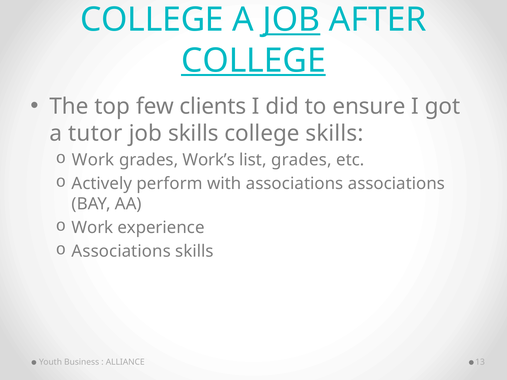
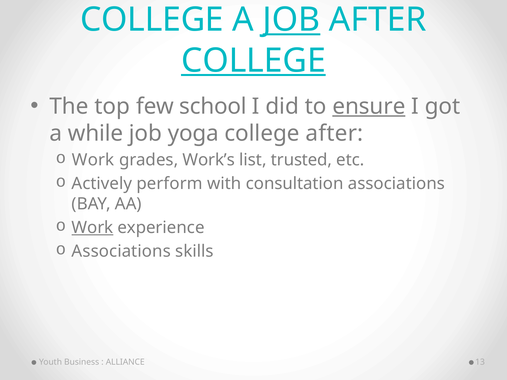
clients: clients -> school
ensure underline: none -> present
tutor: tutor -> while
job skills: skills -> yoga
college skills: skills -> after
list grades: grades -> trusted
with associations: associations -> consultation
Work at (92, 228) underline: none -> present
